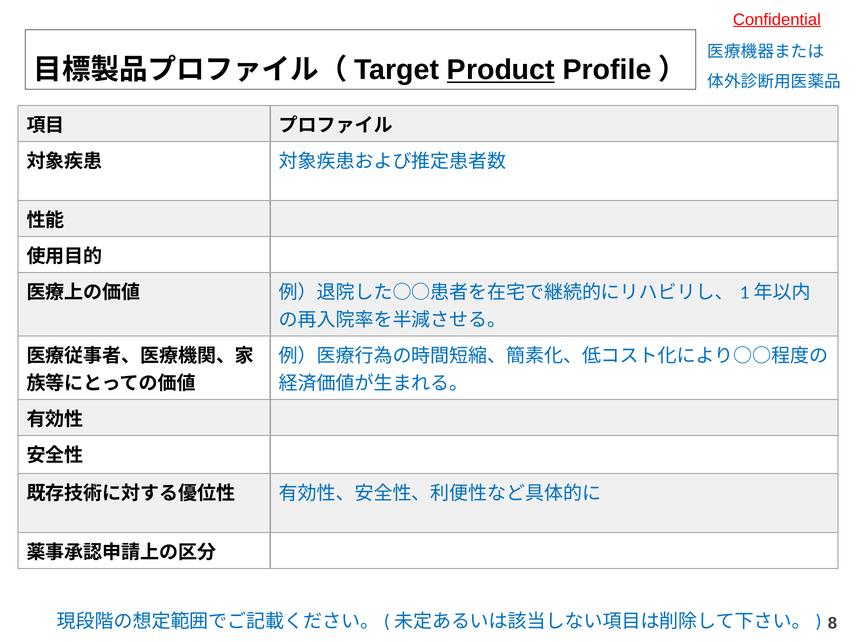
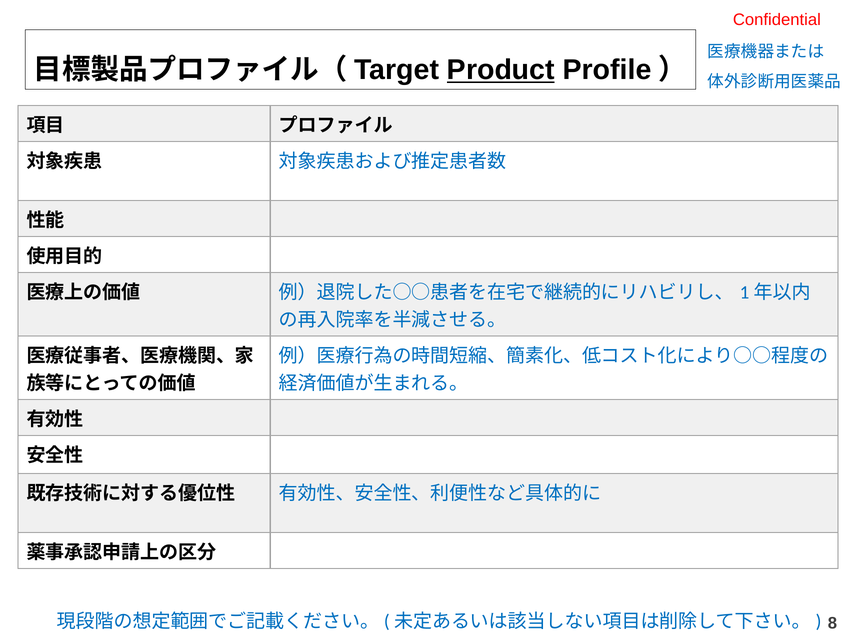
Confidential underline: present -> none
